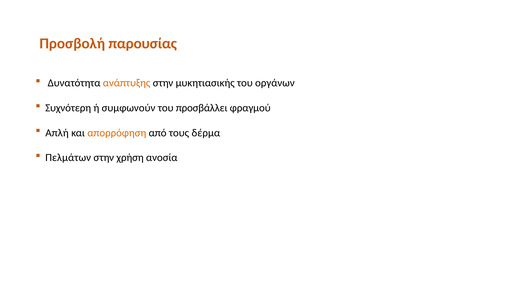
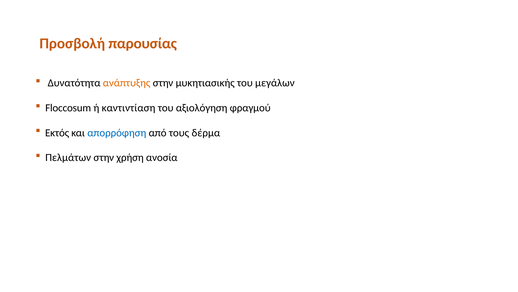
οργάνων: οργάνων -> μεγάλων
Συχνότερη: Συχνότερη -> Floccosum
συμφωνούν: συμφωνούν -> καντιντίαση
προσβάλλει: προσβάλλει -> αξιολόγηση
Απλή: Απλή -> Εκτός
απορρόφηση colour: orange -> blue
